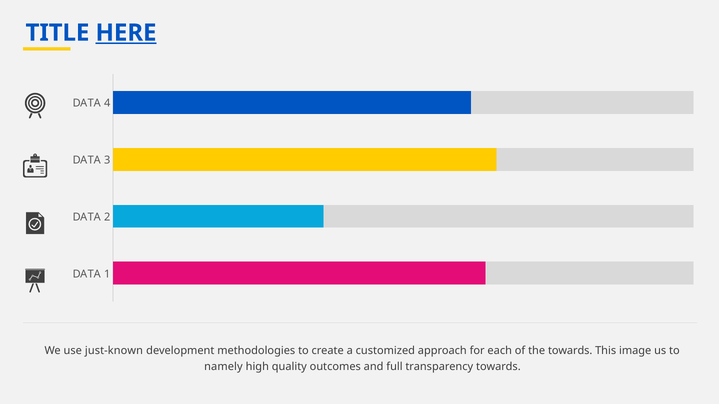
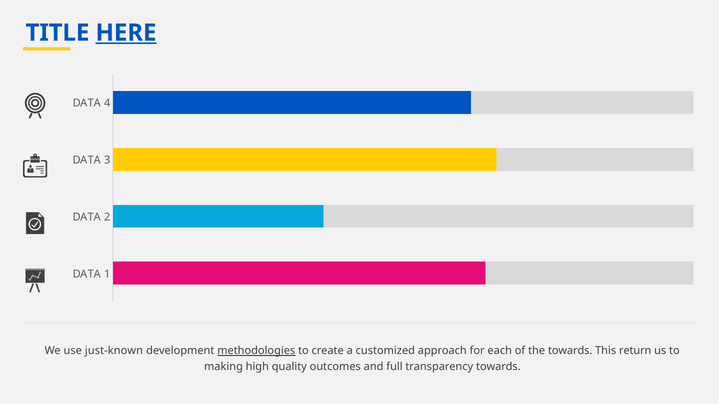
methodologies underline: none -> present
image: image -> return
namely: namely -> making
